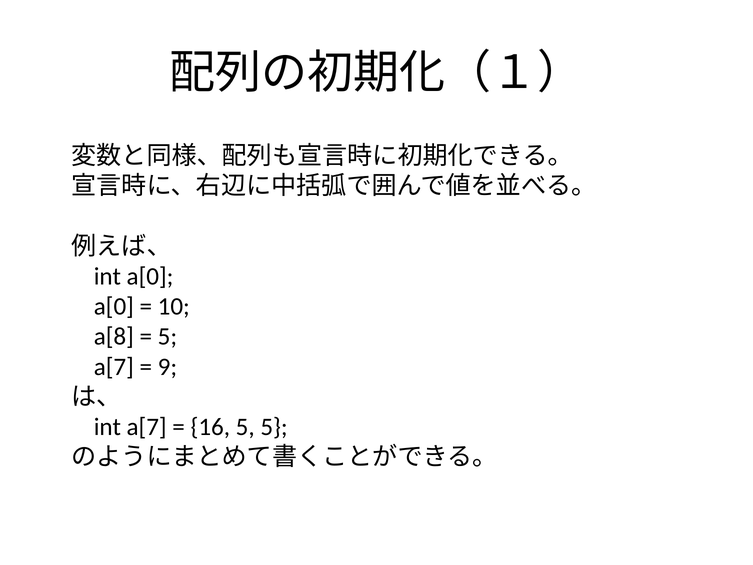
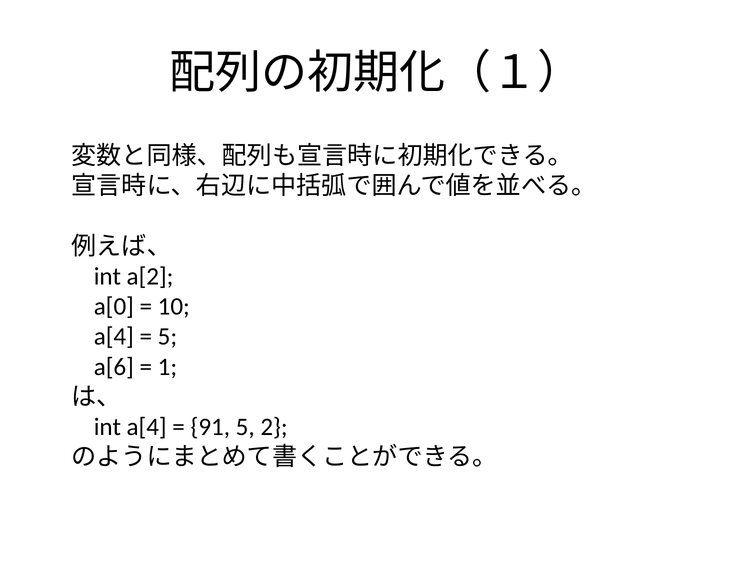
int a[0: a[0 -> a[2
a[8 at (114, 337): a[8 -> a[4
a[7 at (114, 367): a[7 -> a[6
9: 9 -> 1
int a[7: a[7 -> a[4
16: 16 -> 91
5 5: 5 -> 2
